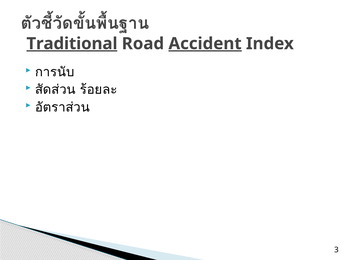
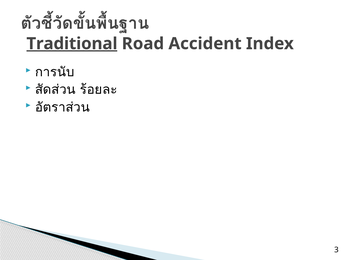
Accident underline: present -> none
